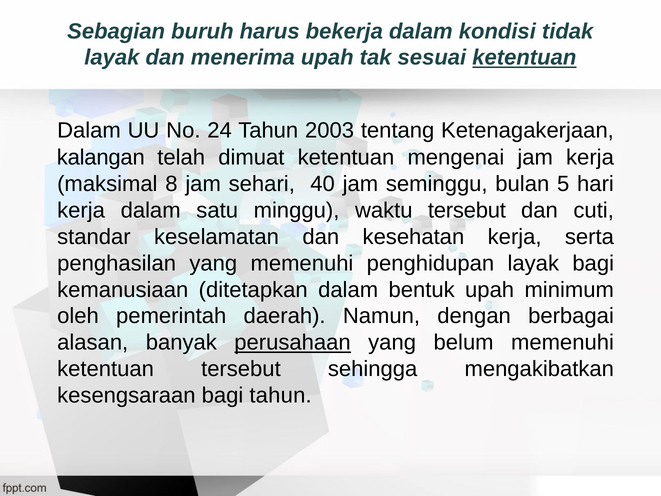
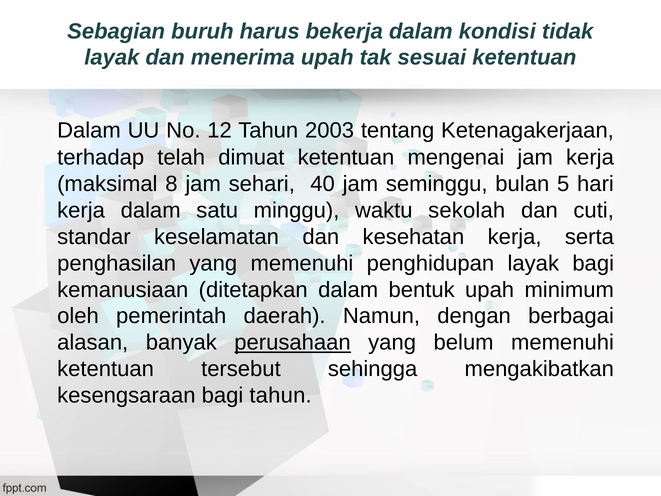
ketentuan at (524, 58) underline: present -> none
24: 24 -> 12
kalangan: kalangan -> terhadap
waktu tersebut: tersebut -> sekolah
